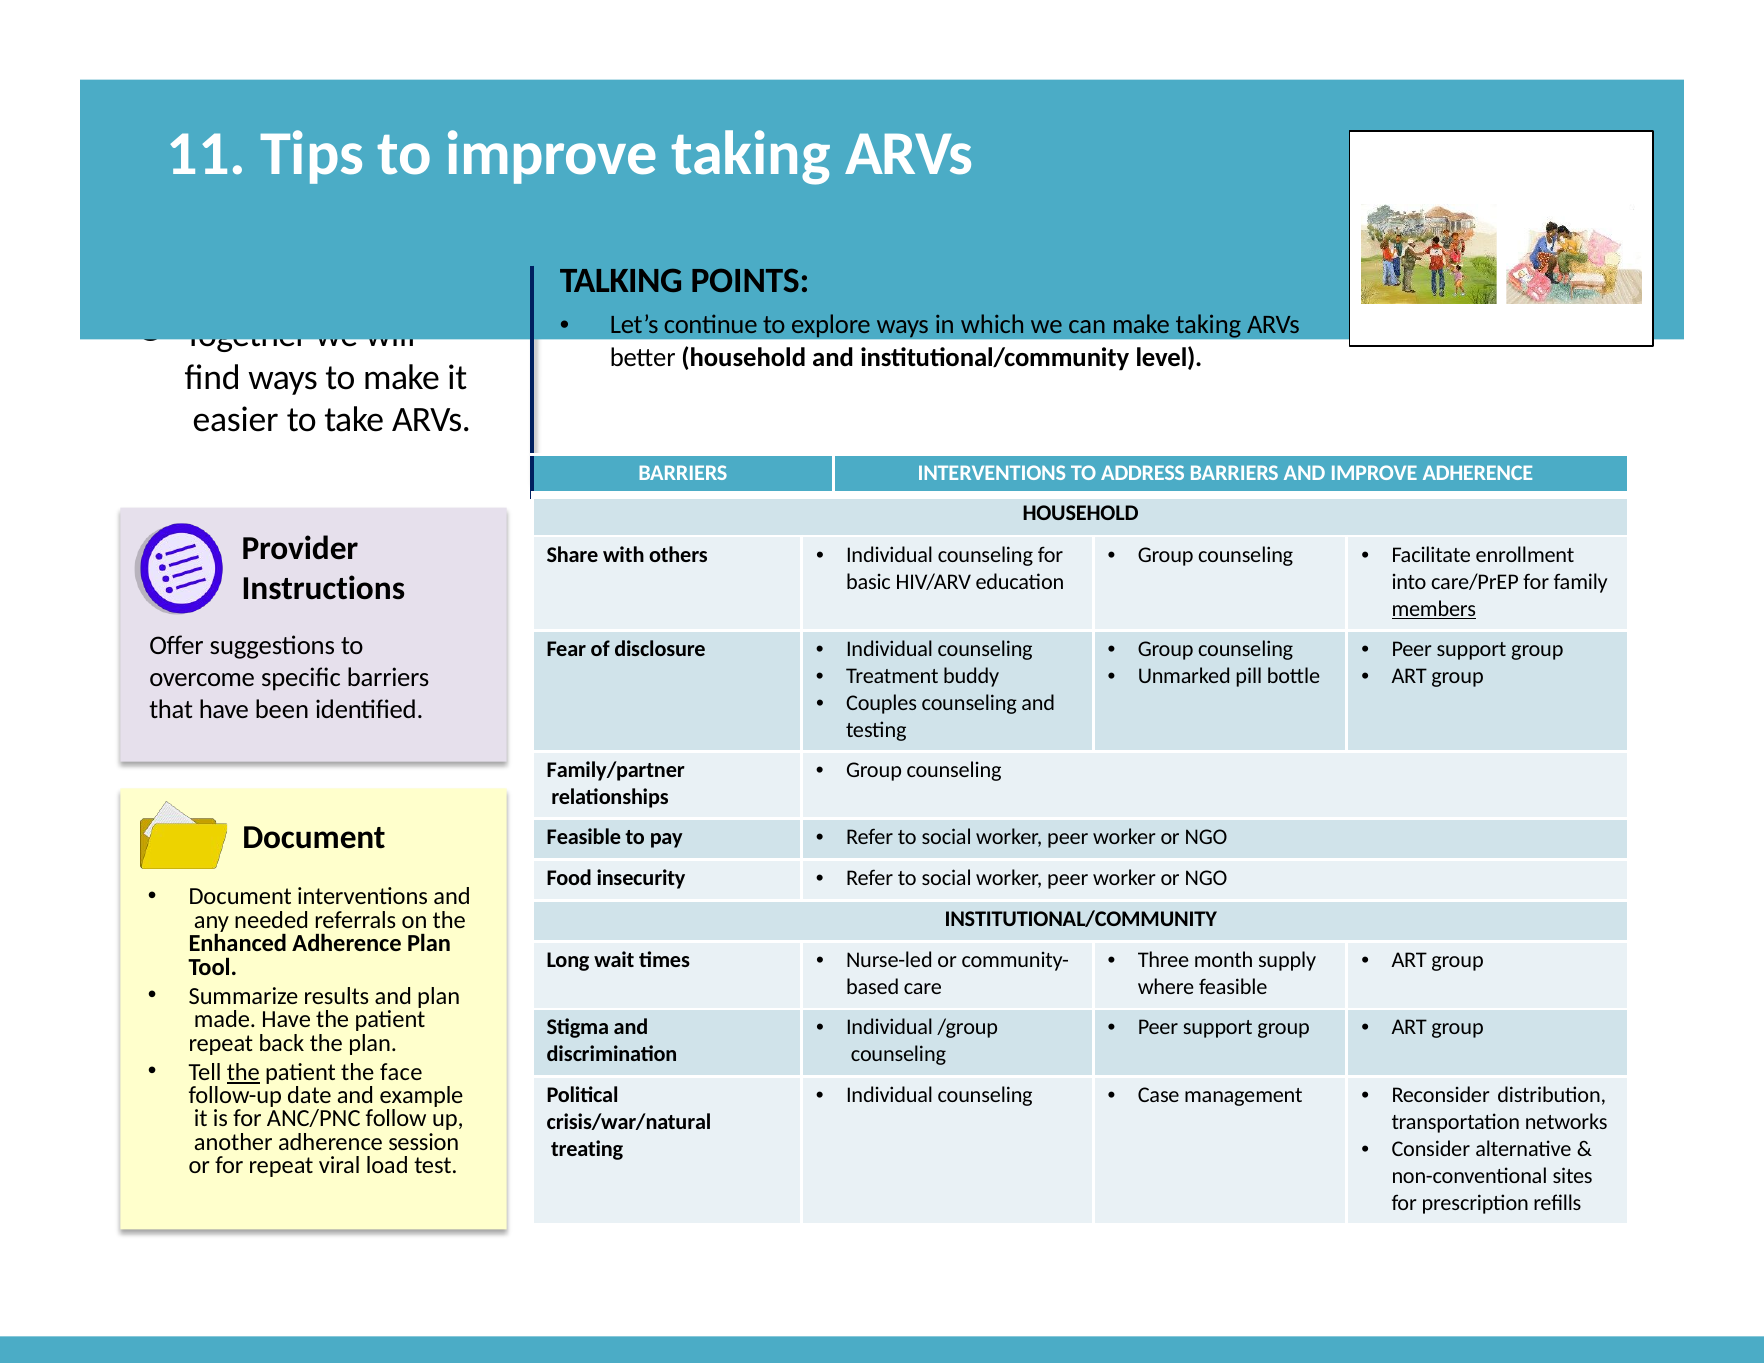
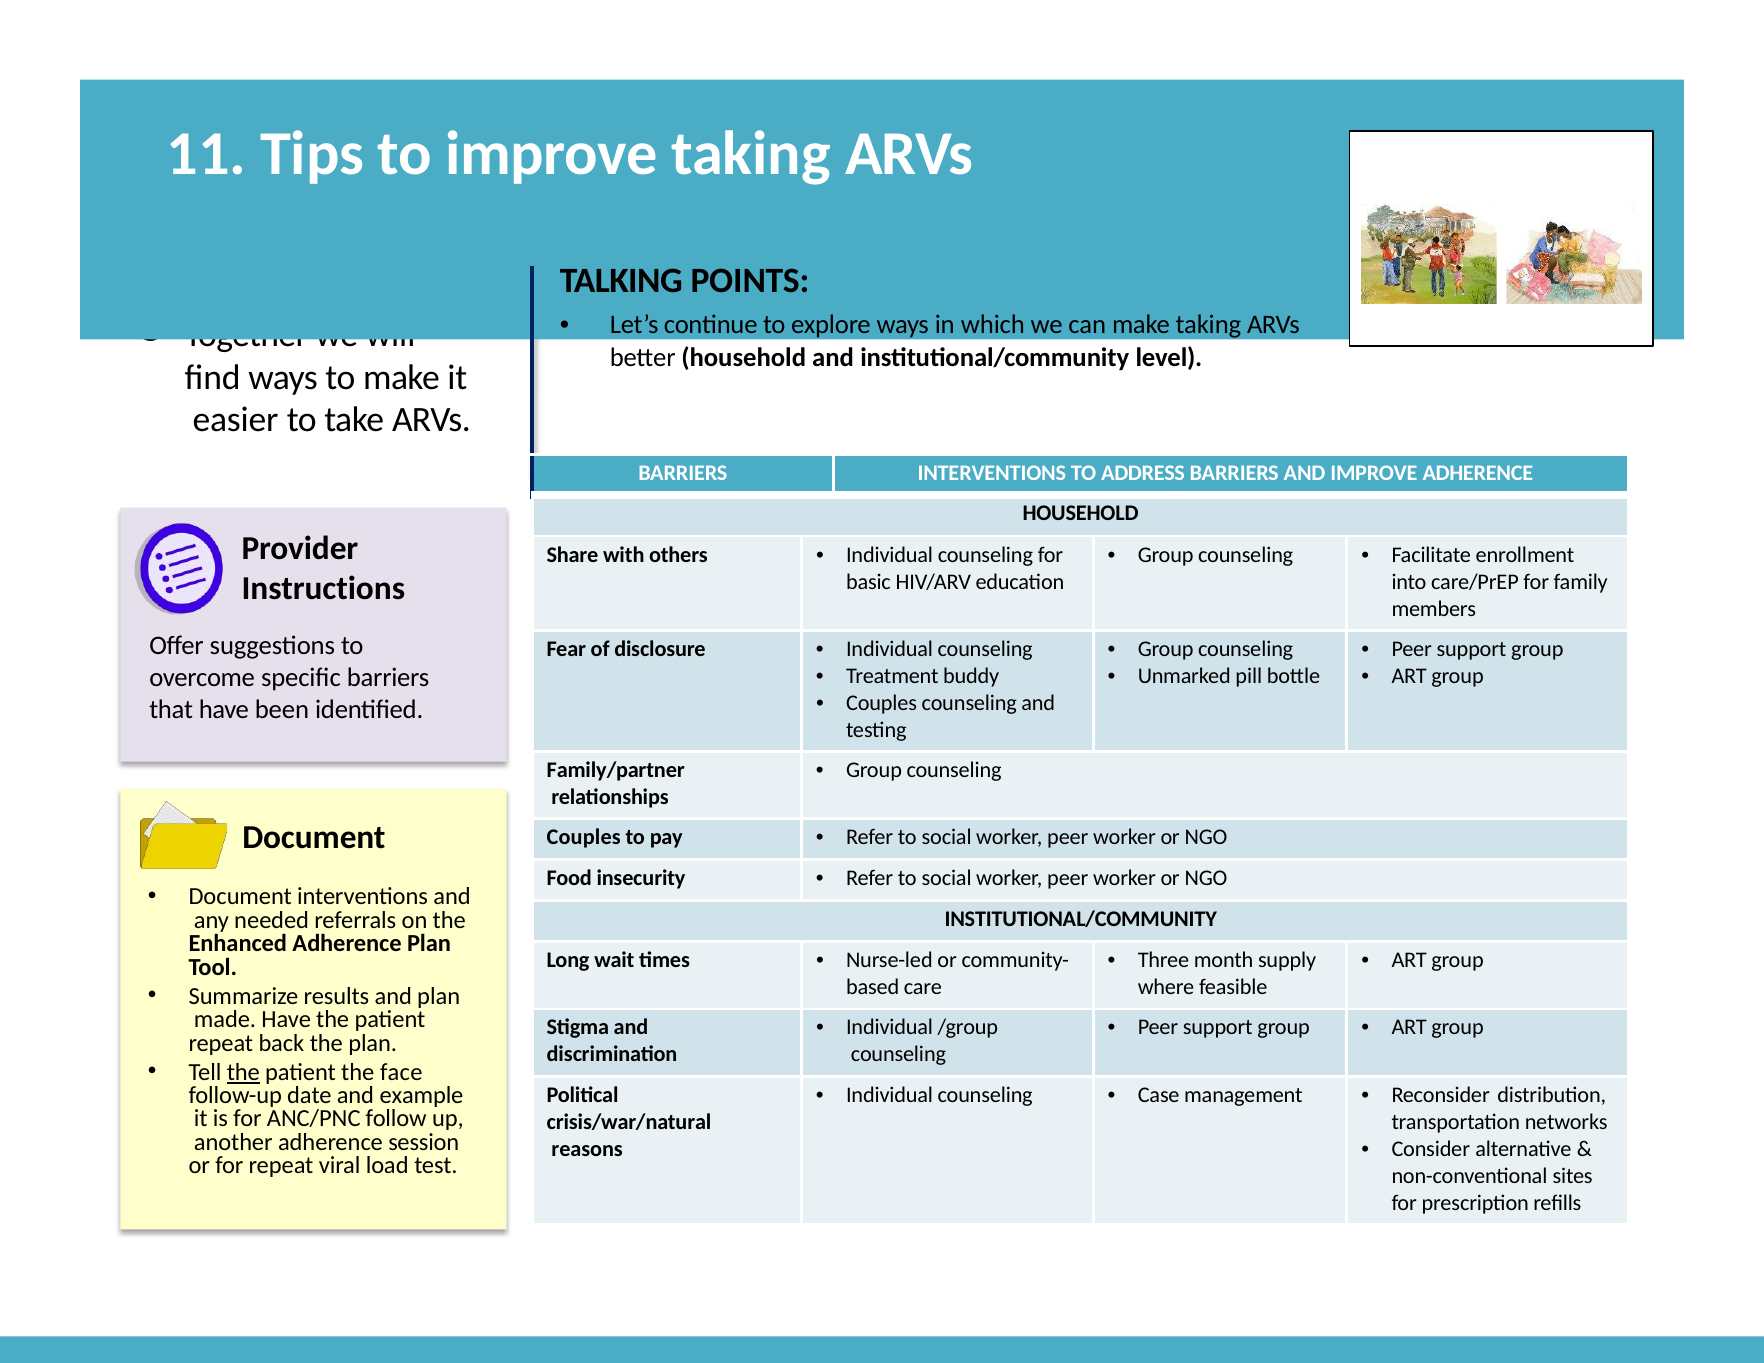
members underline: present -> none
Feasible at (584, 837): Feasible -> Couples
treating: treating -> reasons
